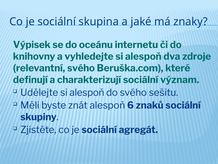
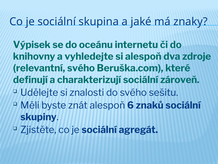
význam: význam -> zároveň
Udělejte si alespoň: alespoň -> znalosti
